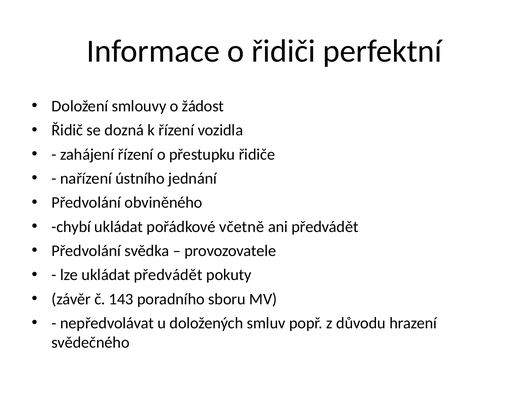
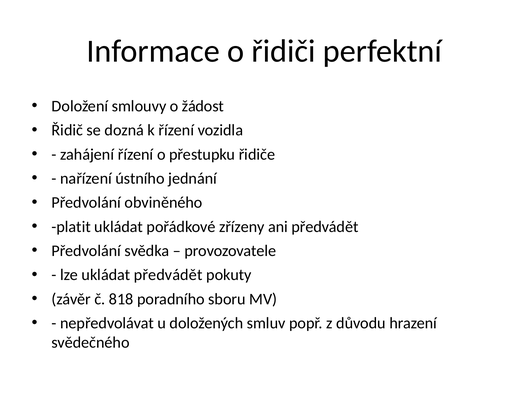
chybí: chybí -> platit
včetně: včetně -> zřízeny
143: 143 -> 818
